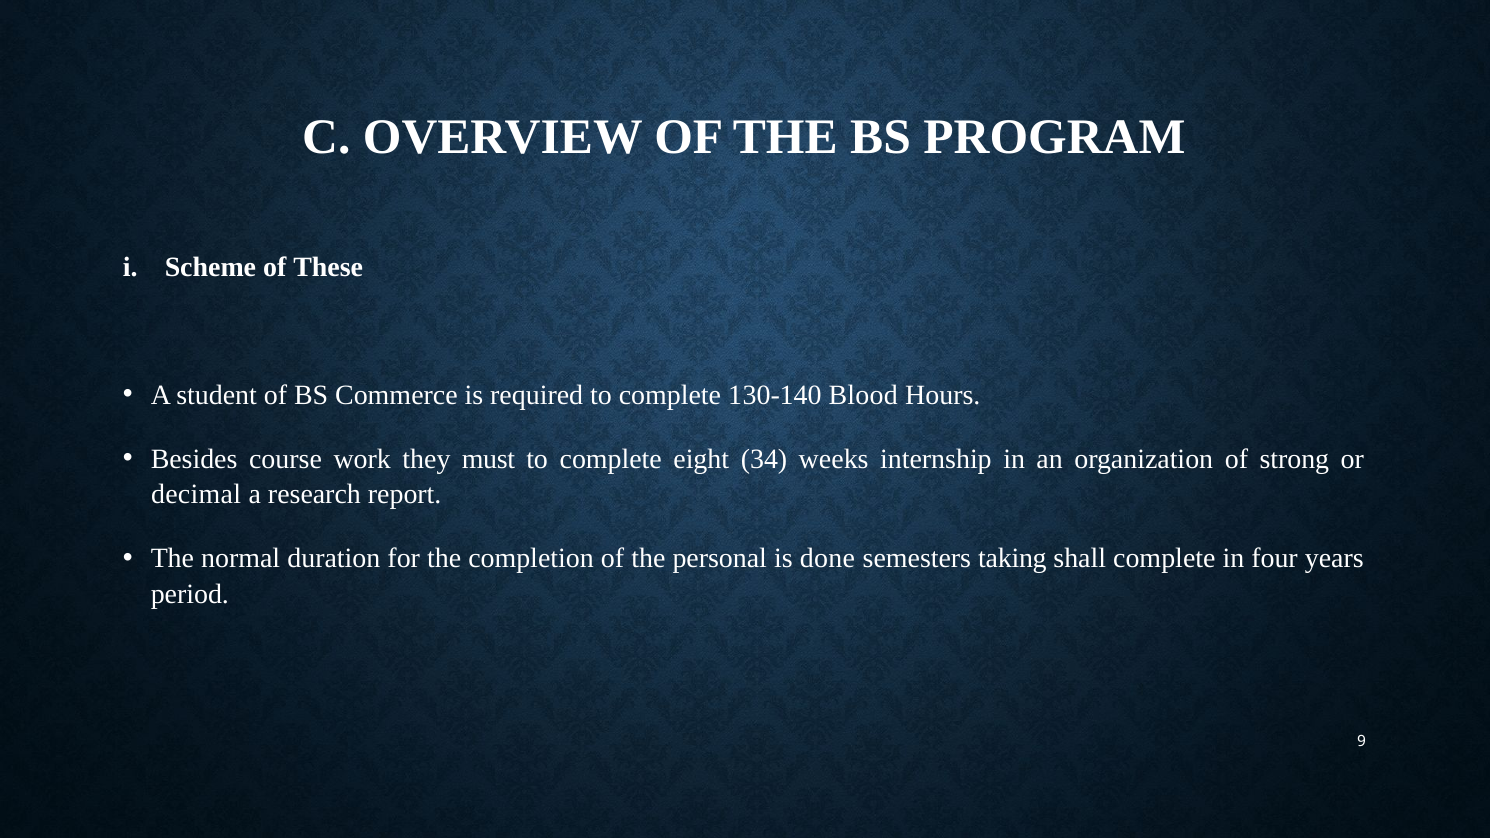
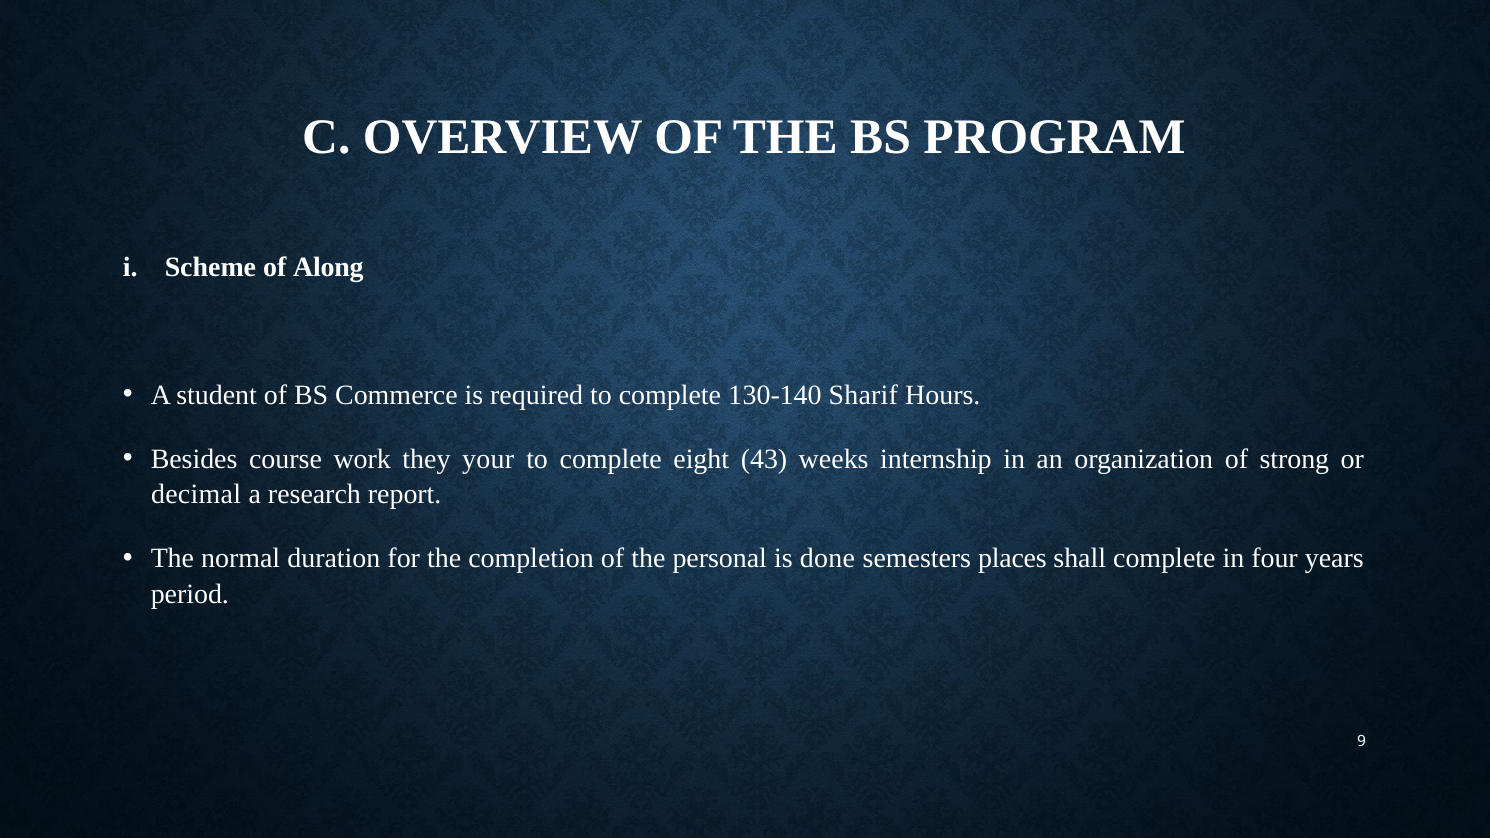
These: These -> Along
Blood: Blood -> Sharif
must: must -> your
34: 34 -> 43
taking: taking -> places
